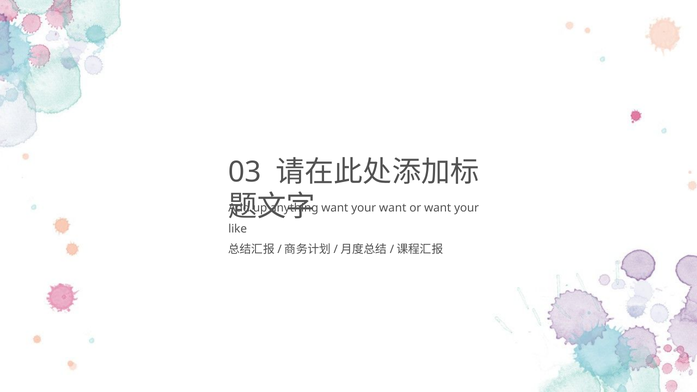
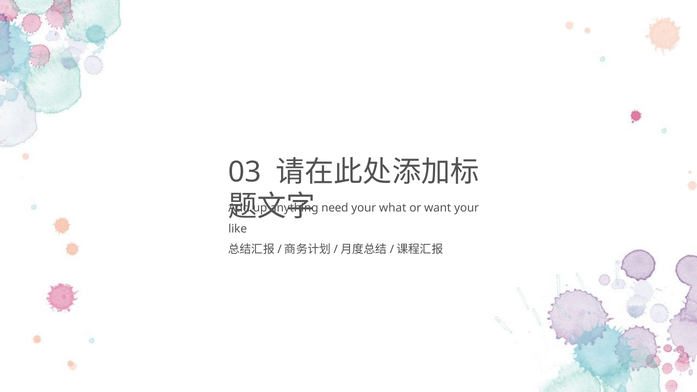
want at (335, 208): want -> need
your want: want -> what
